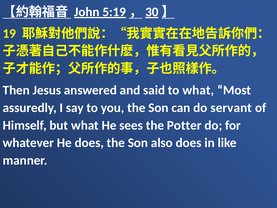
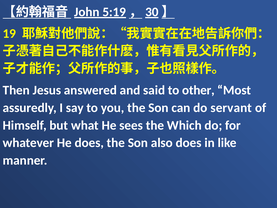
to what: what -> other
Potter: Potter -> Which
